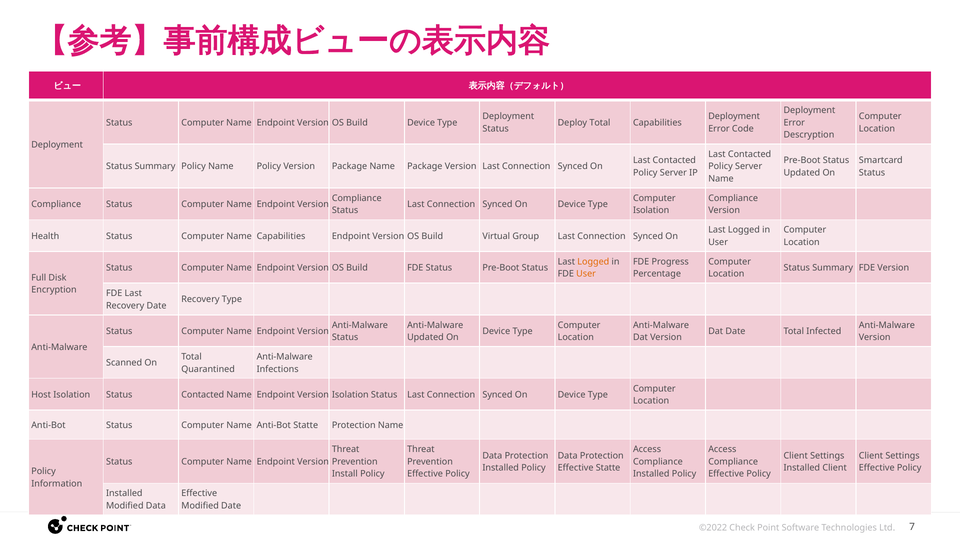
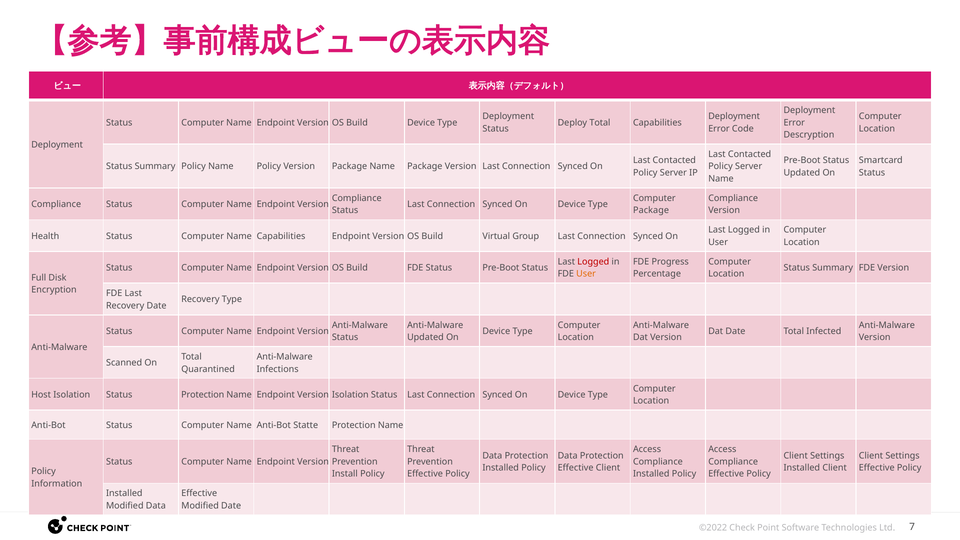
Isolation at (651, 211): Isolation -> Package
Logged at (593, 262) colour: orange -> red
Status Contacted: Contacted -> Protection
Effective Statte: Statte -> Client
